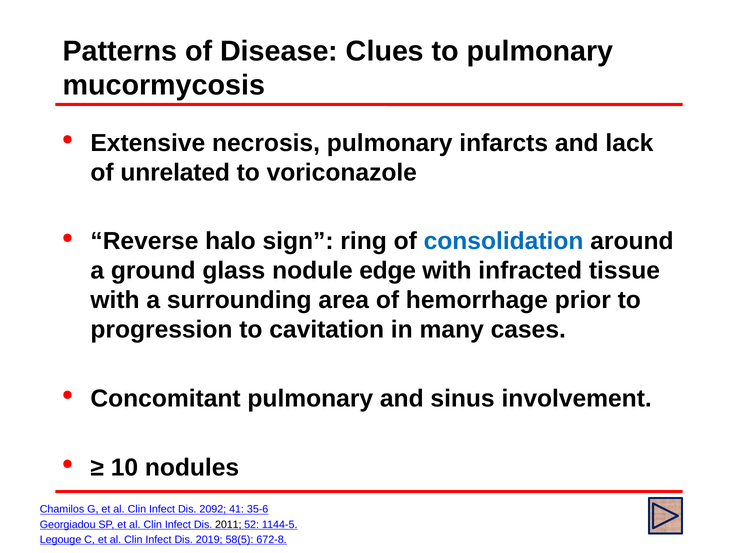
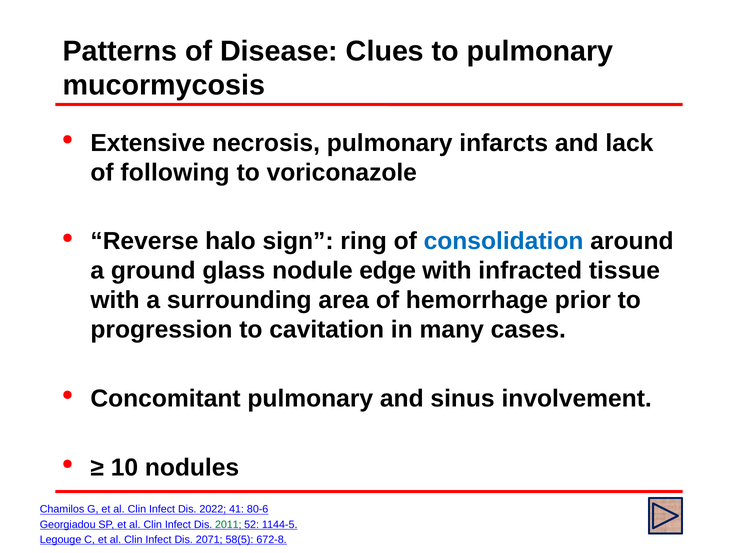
unrelated: unrelated -> following
2092: 2092 -> 2022
35-6: 35-6 -> 80-6
2011 colour: black -> green
2019: 2019 -> 2071
